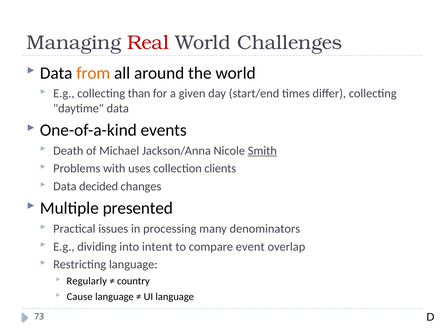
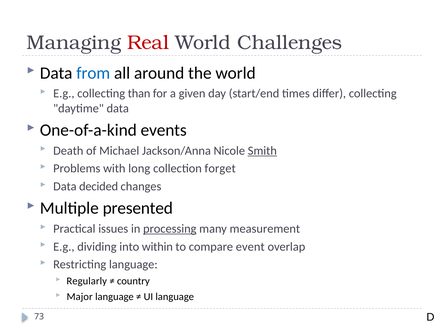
from colour: orange -> blue
uses: uses -> long
clients: clients -> forget
processing underline: none -> present
denominators: denominators -> measurement
intent: intent -> within
Cause: Cause -> Major
